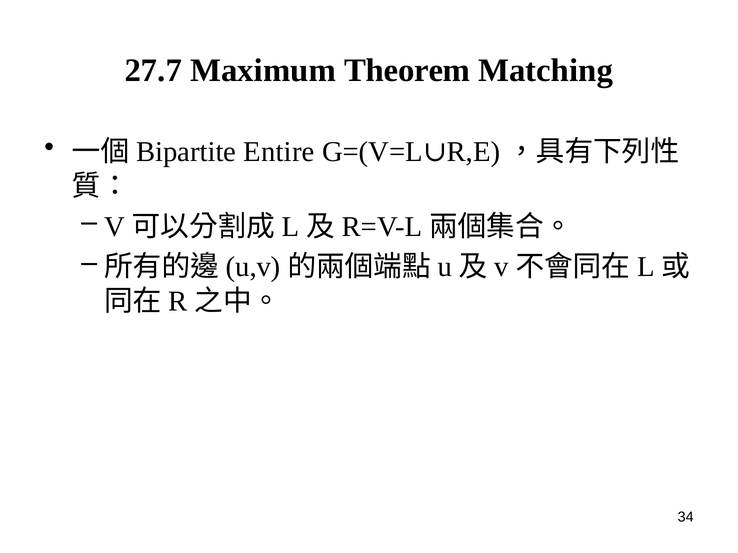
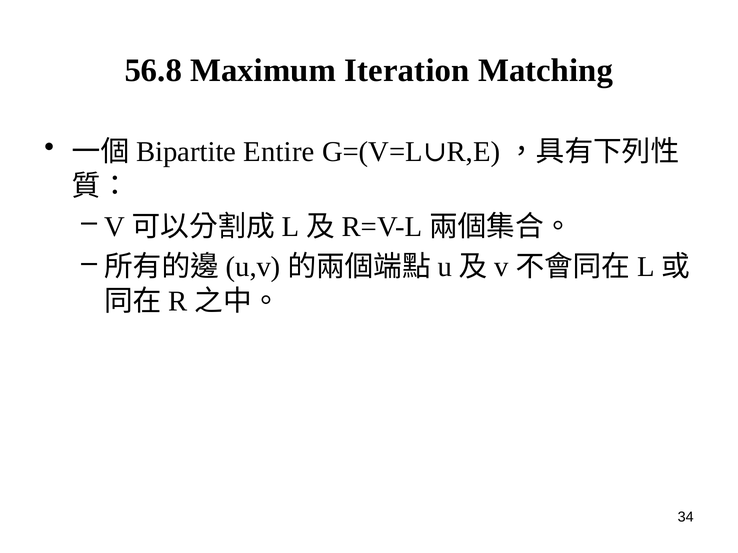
27.7: 27.7 -> 56.8
Theorem: Theorem -> Iteration
